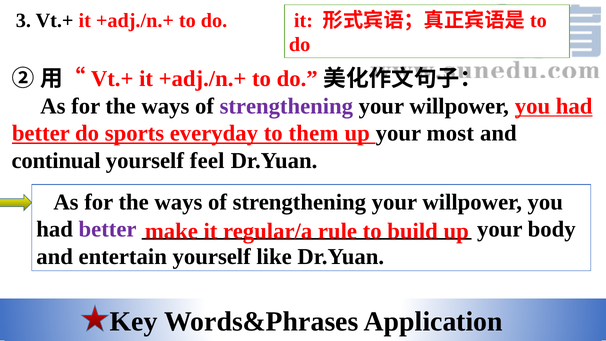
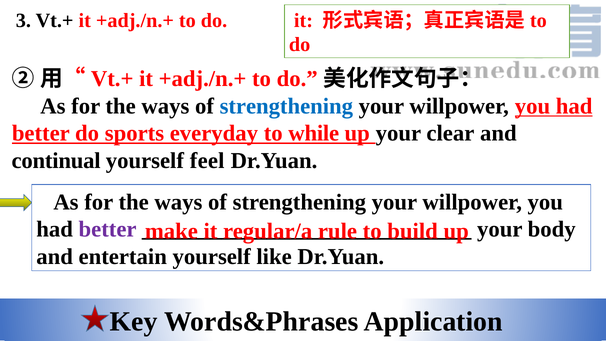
strengthening at (286, 106) colour: purple -> blue
them: them -> while
most: most -> clear
